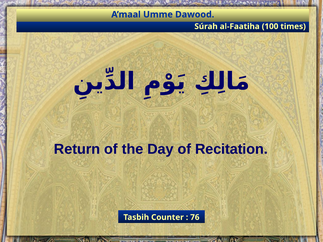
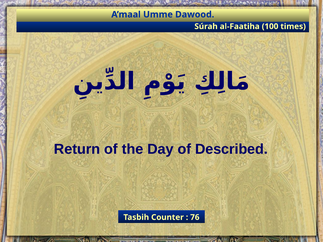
Recitation: Recitation -> Described
